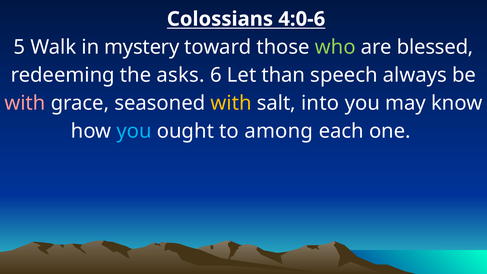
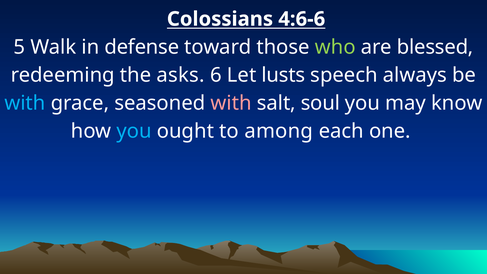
4:0-6: 4:0-6 -> 4:6-6
mystery: mystery -> defense
than: than -> lusts
with at (25, 103) colour: pink -> light blue
with at (231, 103) colour: yellow -> pink
into: into -> soul
